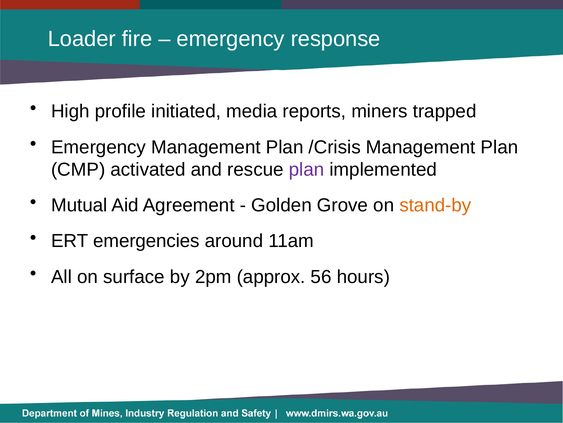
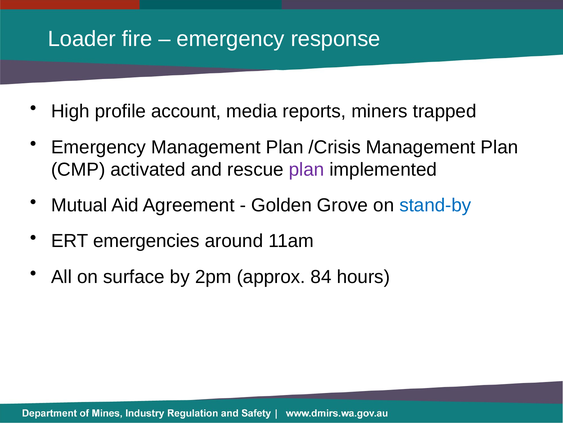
initiated: initiated -> account
stand-by colour: orange -> blue
56: 56 -> 84
